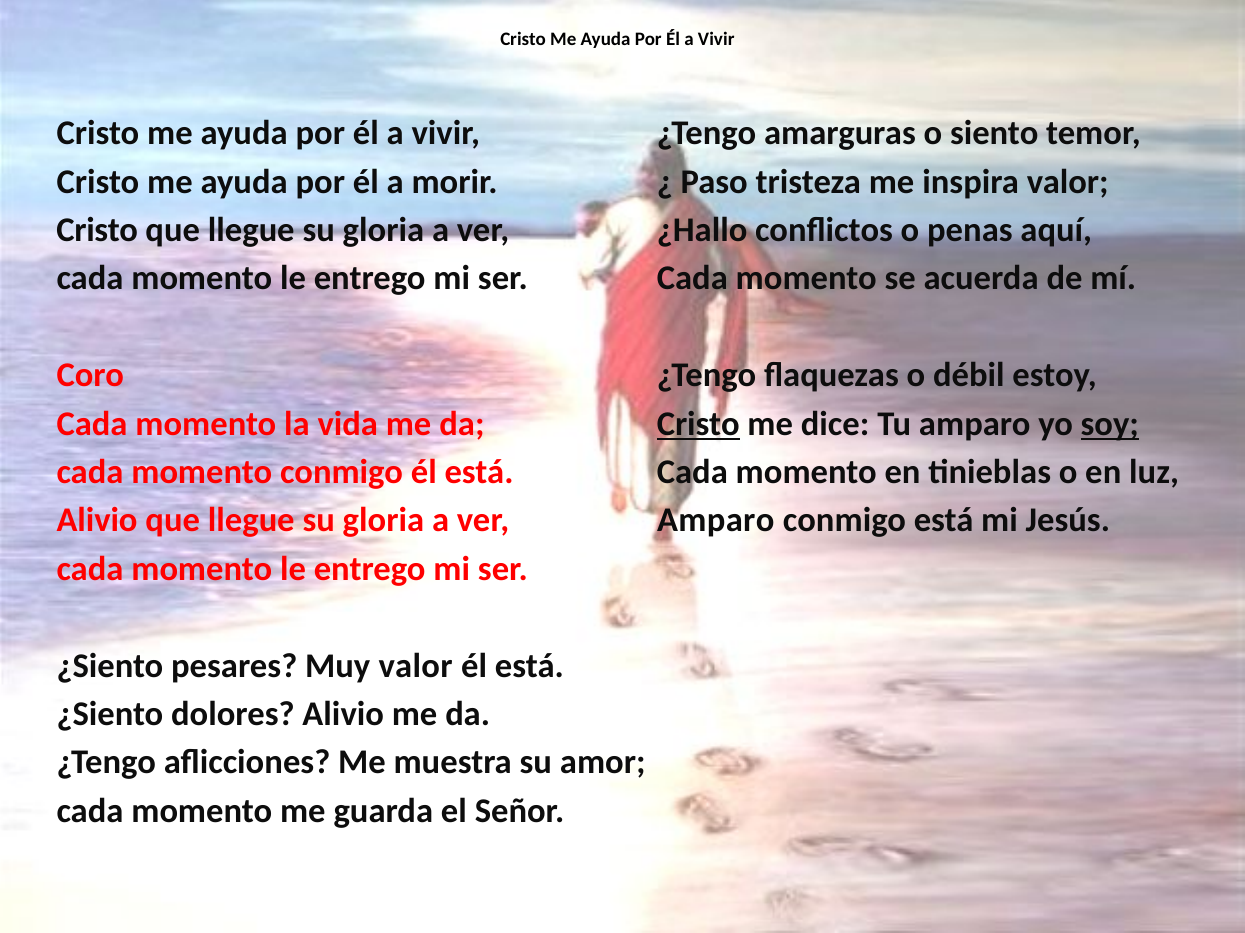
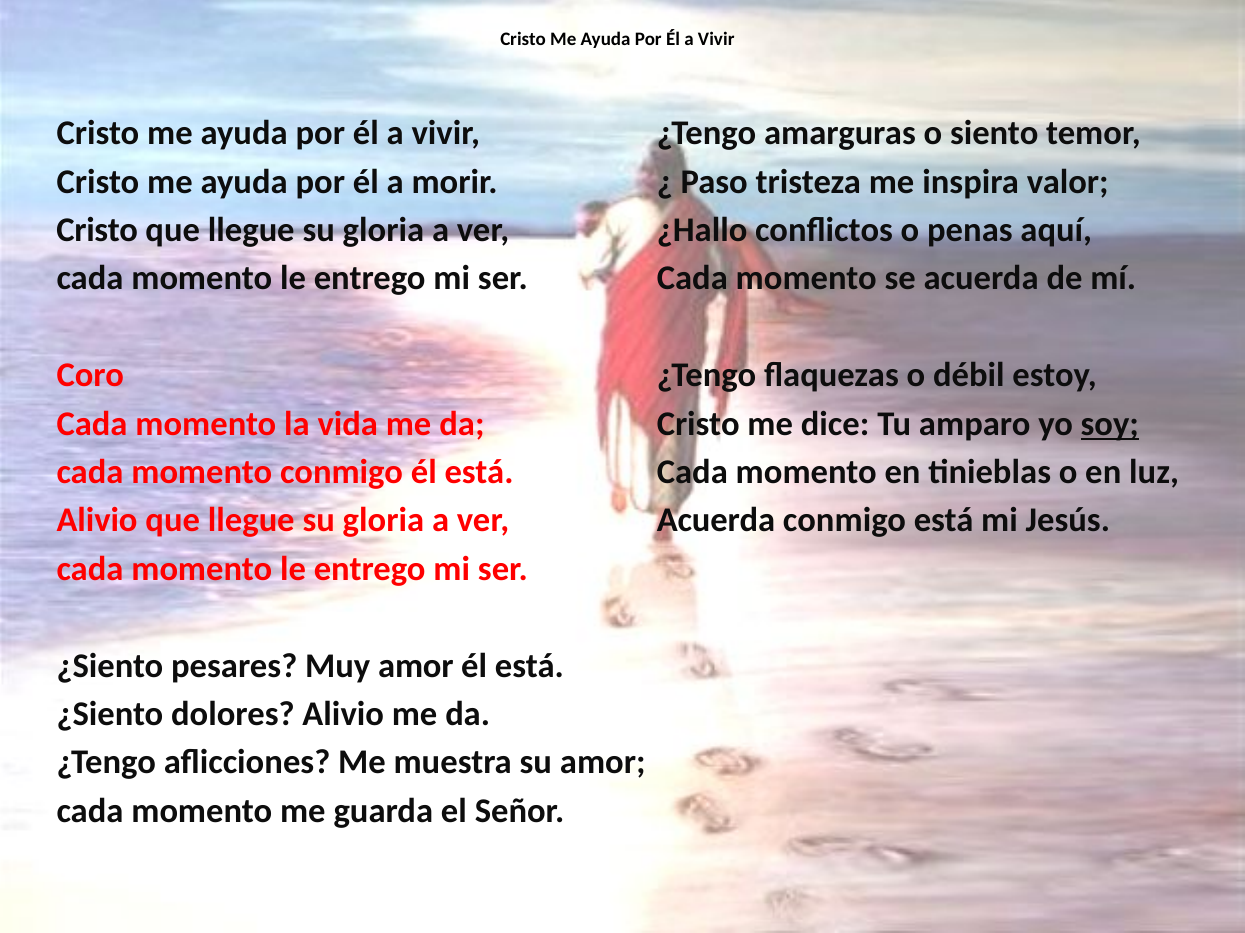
Cristo at (698, 424) underline: present -> none
Amparo at (716, 521): Amparo -> Acuerda
Muy valor: valor -> amor
